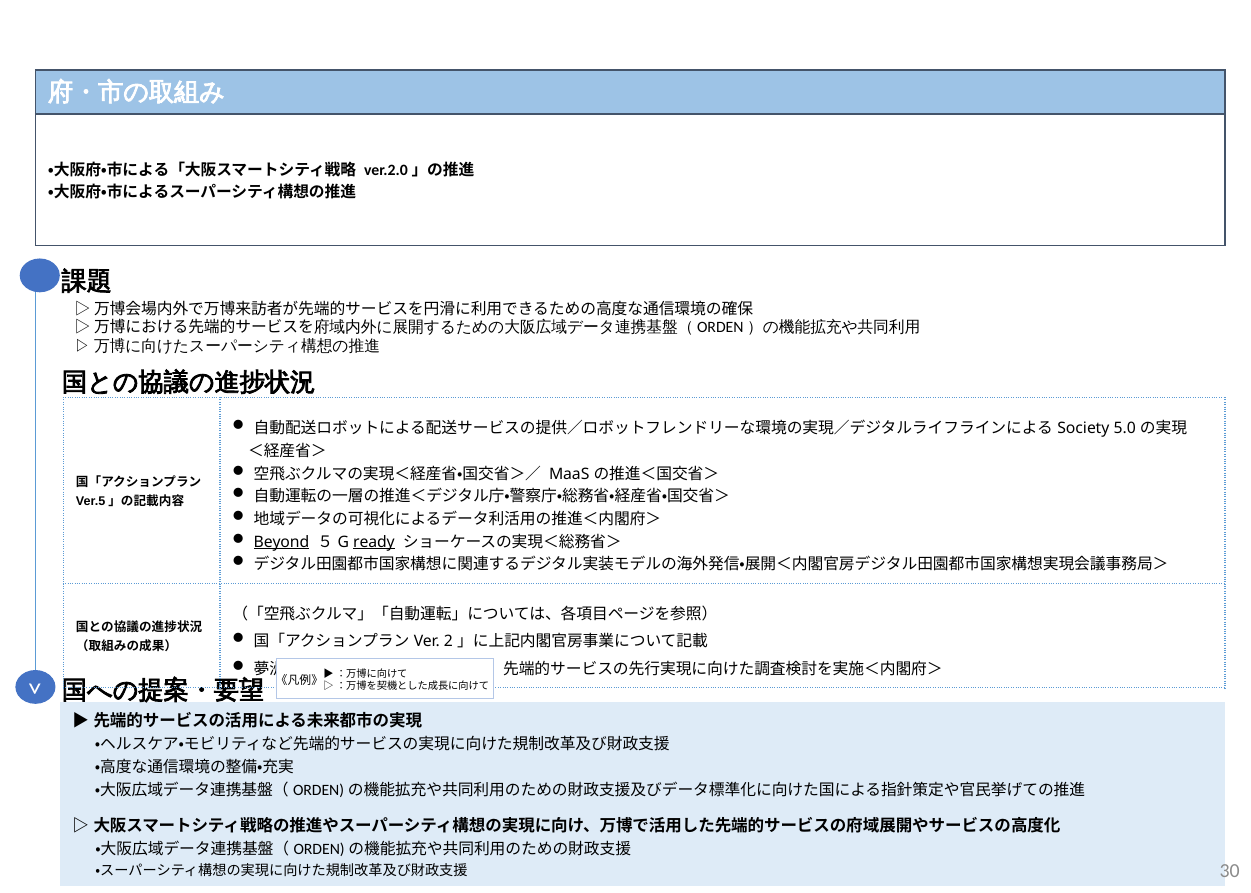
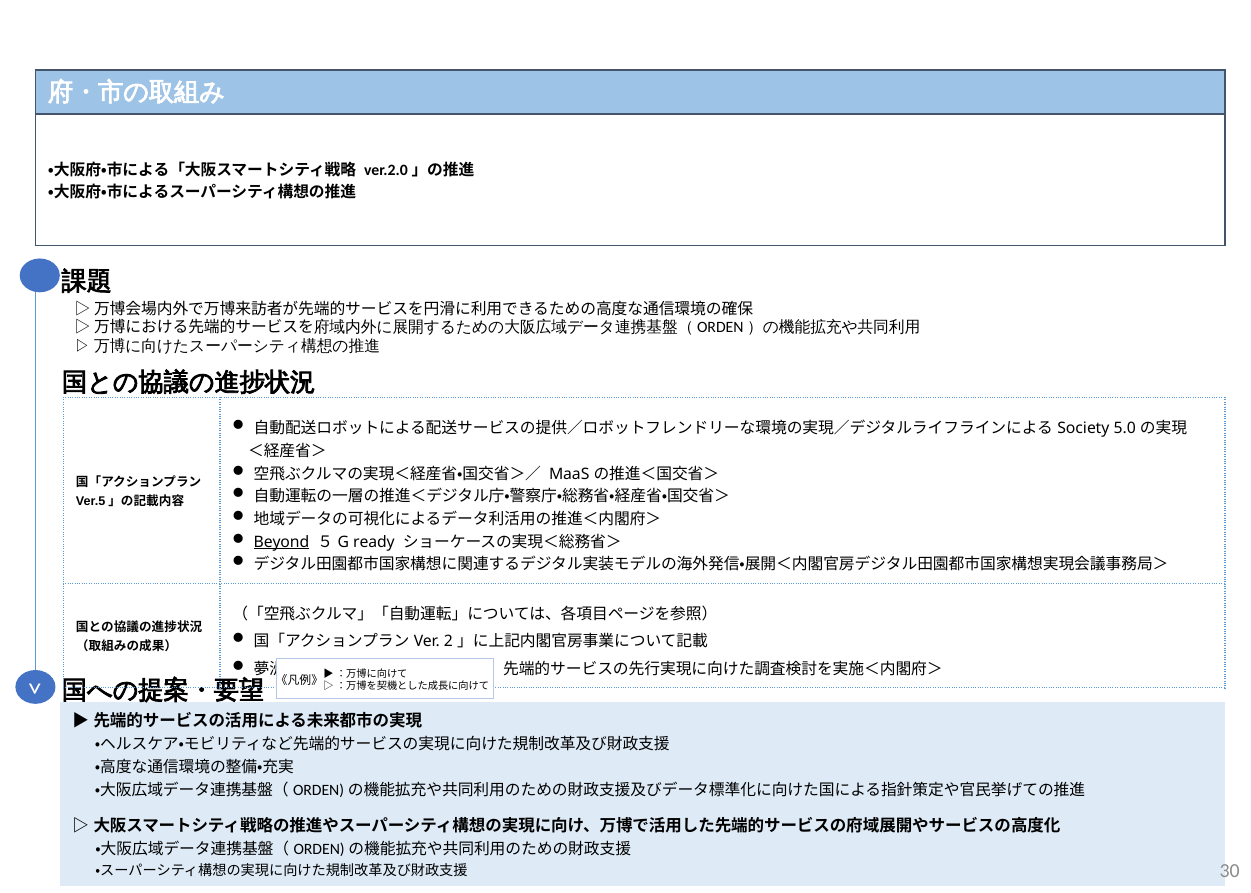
ready underline: present -> none
